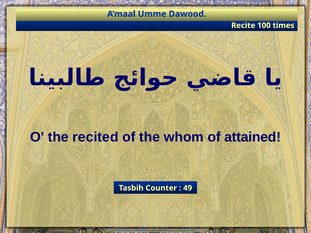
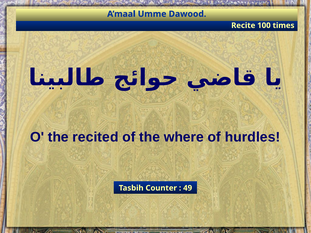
whom: whom -> where
attained: attained -> hurdles
